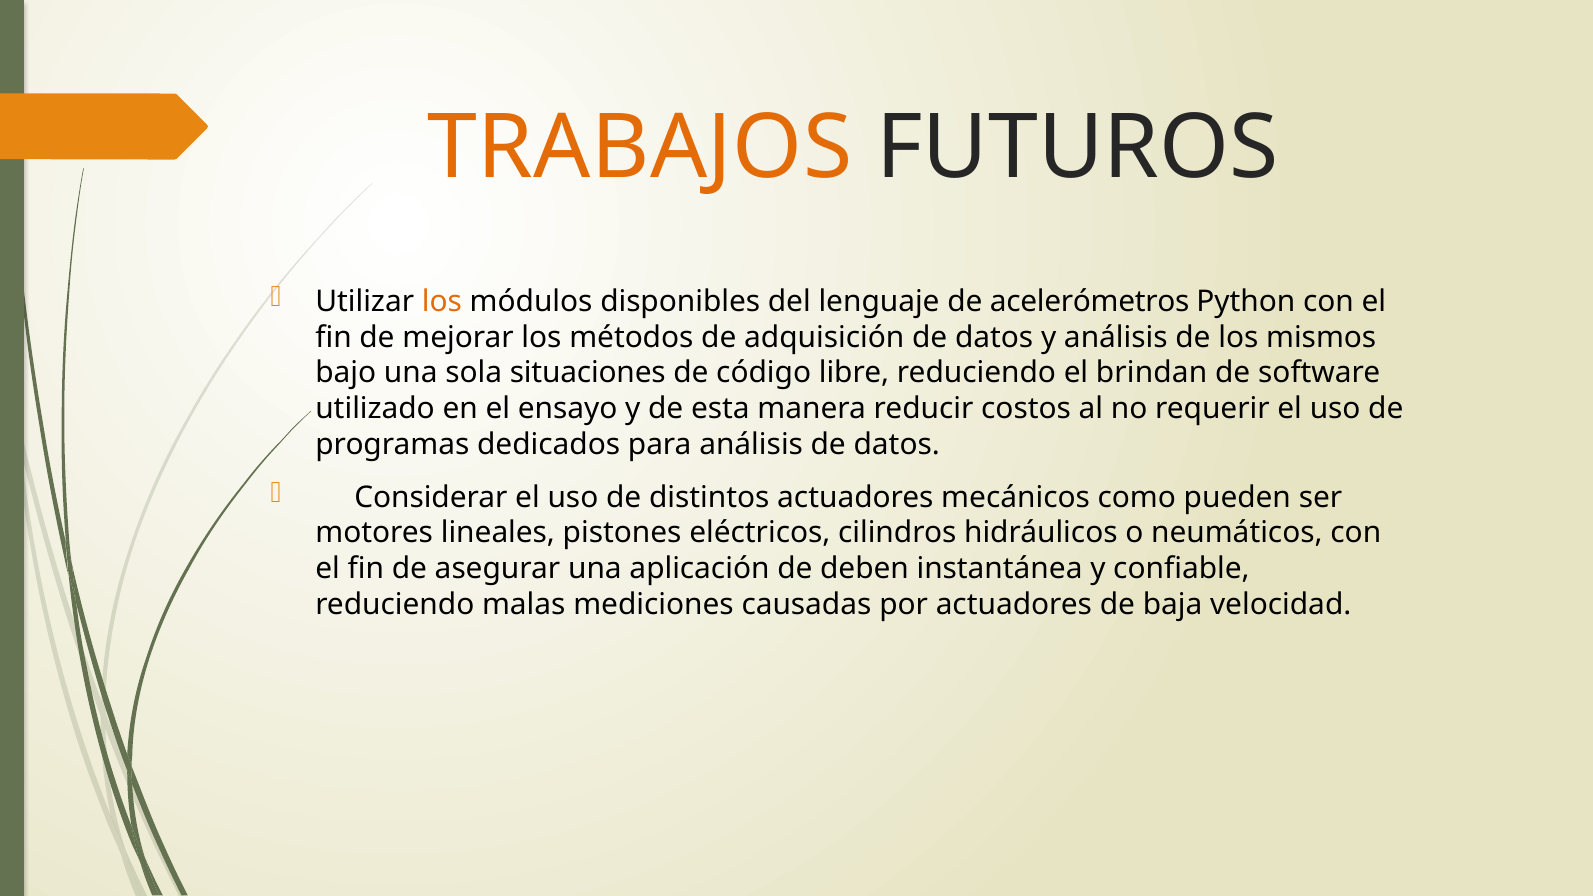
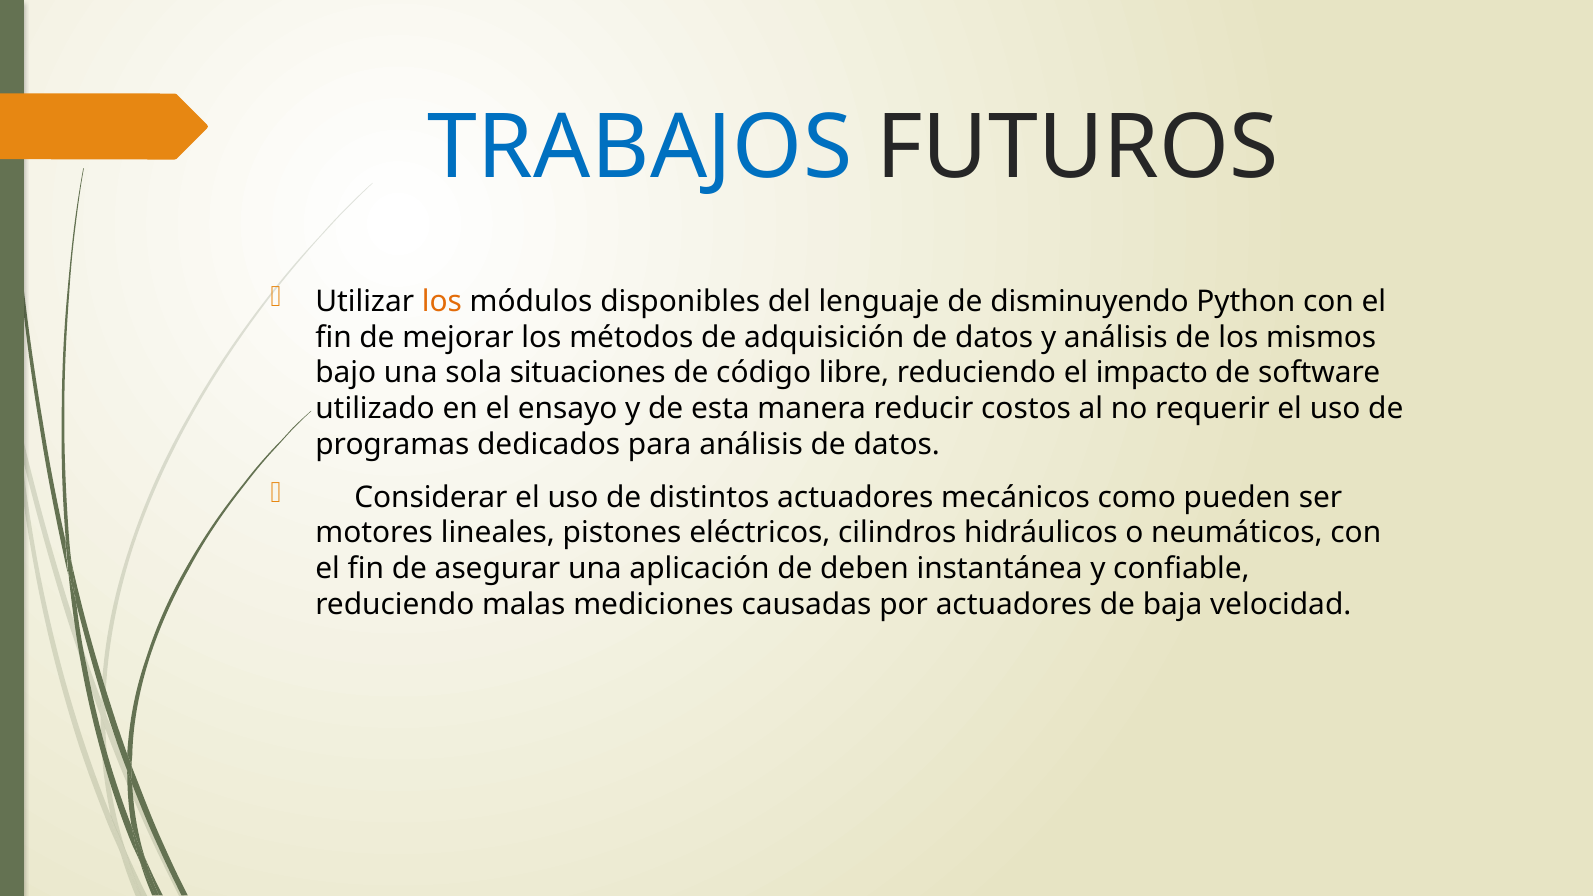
TRABAJOS colour: orange -> blue
acelerómetros: acelerómetros -> disminuyendo
brindan: brindan -> impacto
